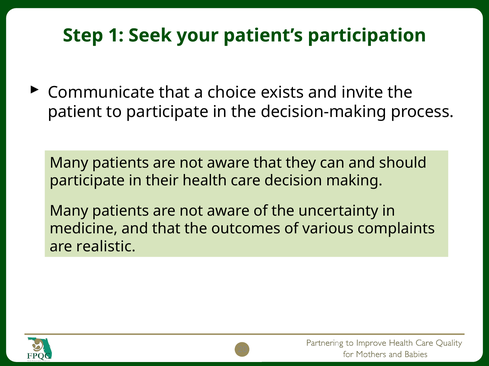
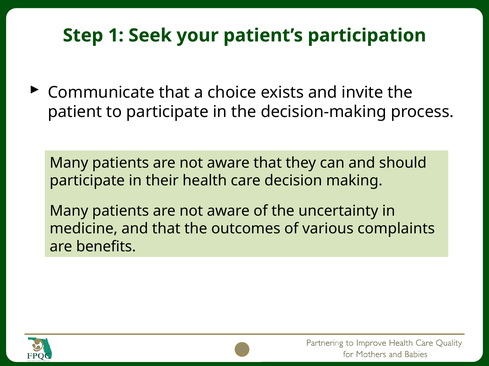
realistic: realistic -> benefits
